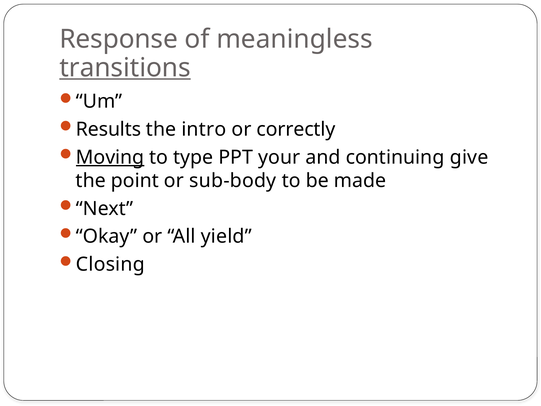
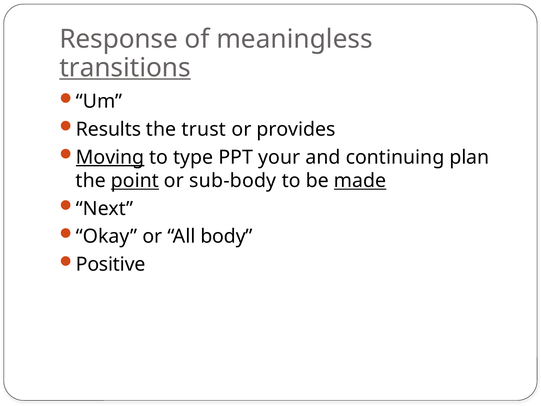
intro: intro -> trust
correctly: correctly -> provides
give: give -> plan
point underline: none -> present
made underline: none -> present
yield: yield -> body
Closing: Closing -> Positive
